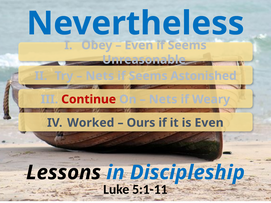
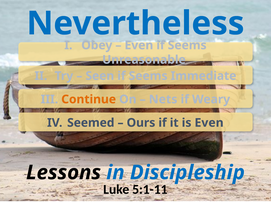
Nets at (100, 76): Nets -> Seen
Astonished: Astonished -> Immediate
Continue colour: red -> orange
Worked: Worked -> Seemed
